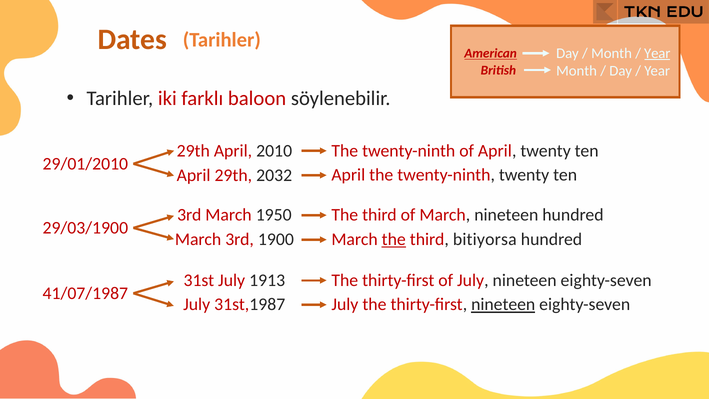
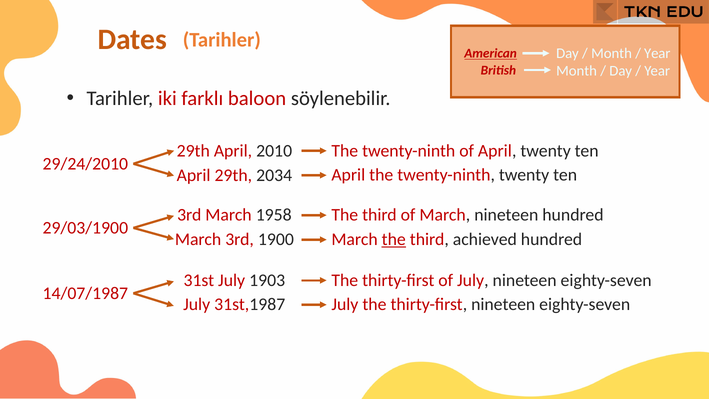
Year at (657, 53) underline: present -> none
29/01/2010: 29/01/2010 -> 29/24/2010
2032: 2032 -> 2034
1950: 1950 -> 1958
bitiyorsa: bitiyorsa -> achieved
1913: 1913 -> 1903
41/07/1987: 41/07/1987 -> 14/07/1987
nineteen at (503, 304) underline: present -> none
